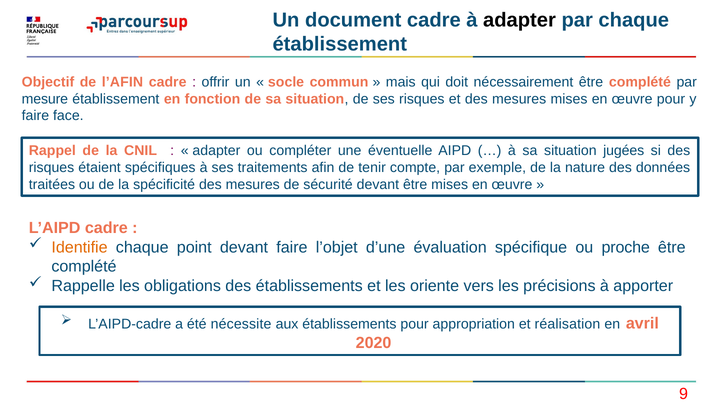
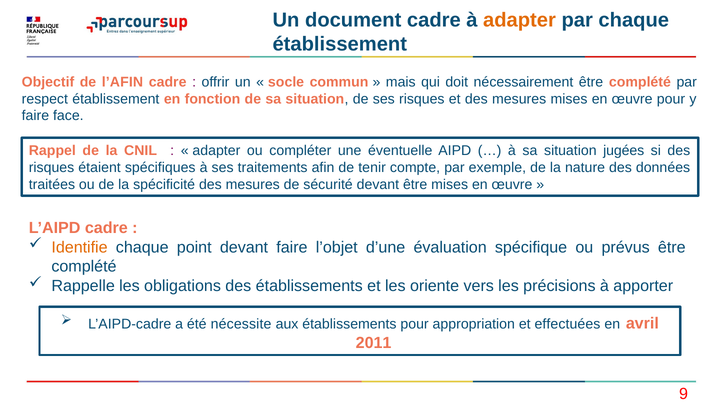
adapter at (519, 20) colour: black -> orange
mesure: mesure -> respect
proche: proche -> prévus
réalisation: réalisation -> effectuées
2020: 2020 -> 2011
